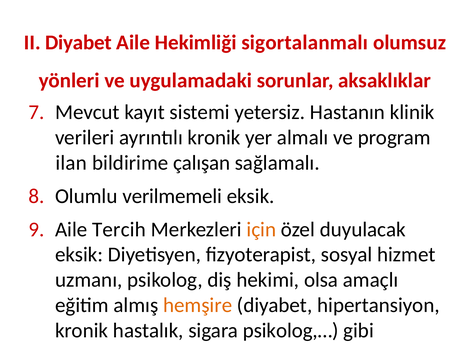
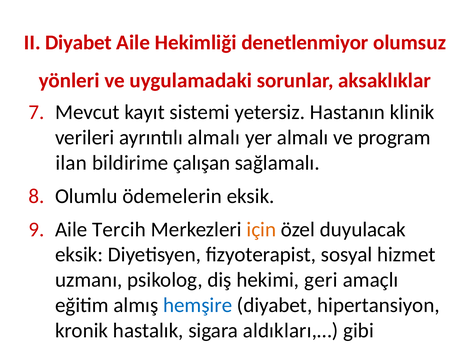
sigortalanmalı: sigortalanmalı -> denetlenmiyor
ayrıntılı kronik: kronik -> almalı
verilmemeli: verilmemeli -> ödemelerin
olsa: olsa -> geri
hemşire colour: orange -> blue
psikolog,…: psikolog,… -> aldıkları,…
